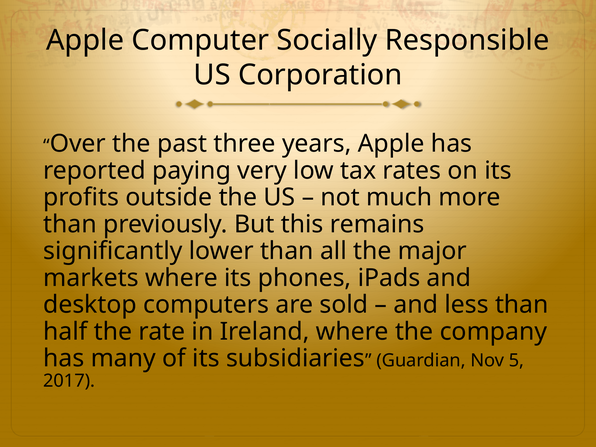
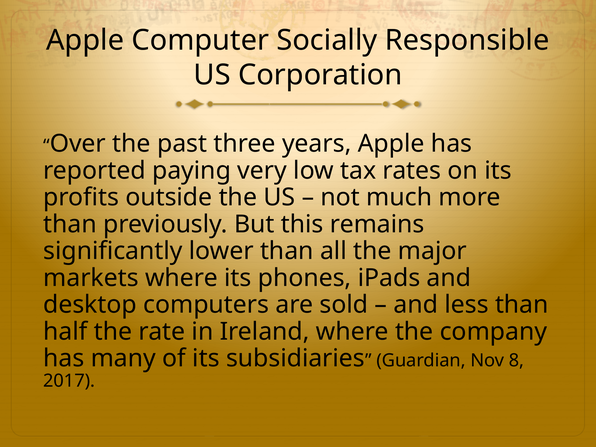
5: 5 -> 8
